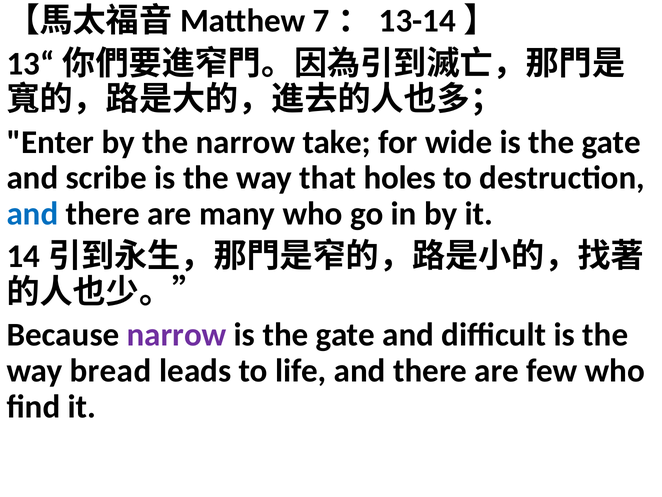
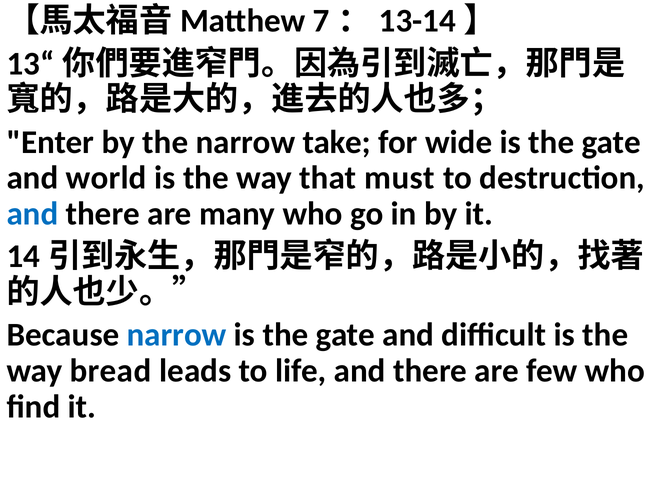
scribe: scribe -> world
holes: holes -> must
narrow at (177, 335) colour: purple -> blue
